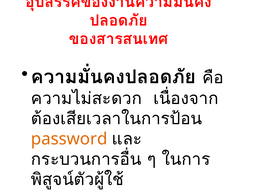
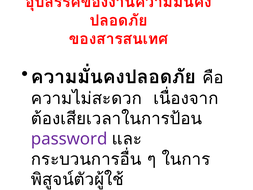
password colour: orange -> purple
